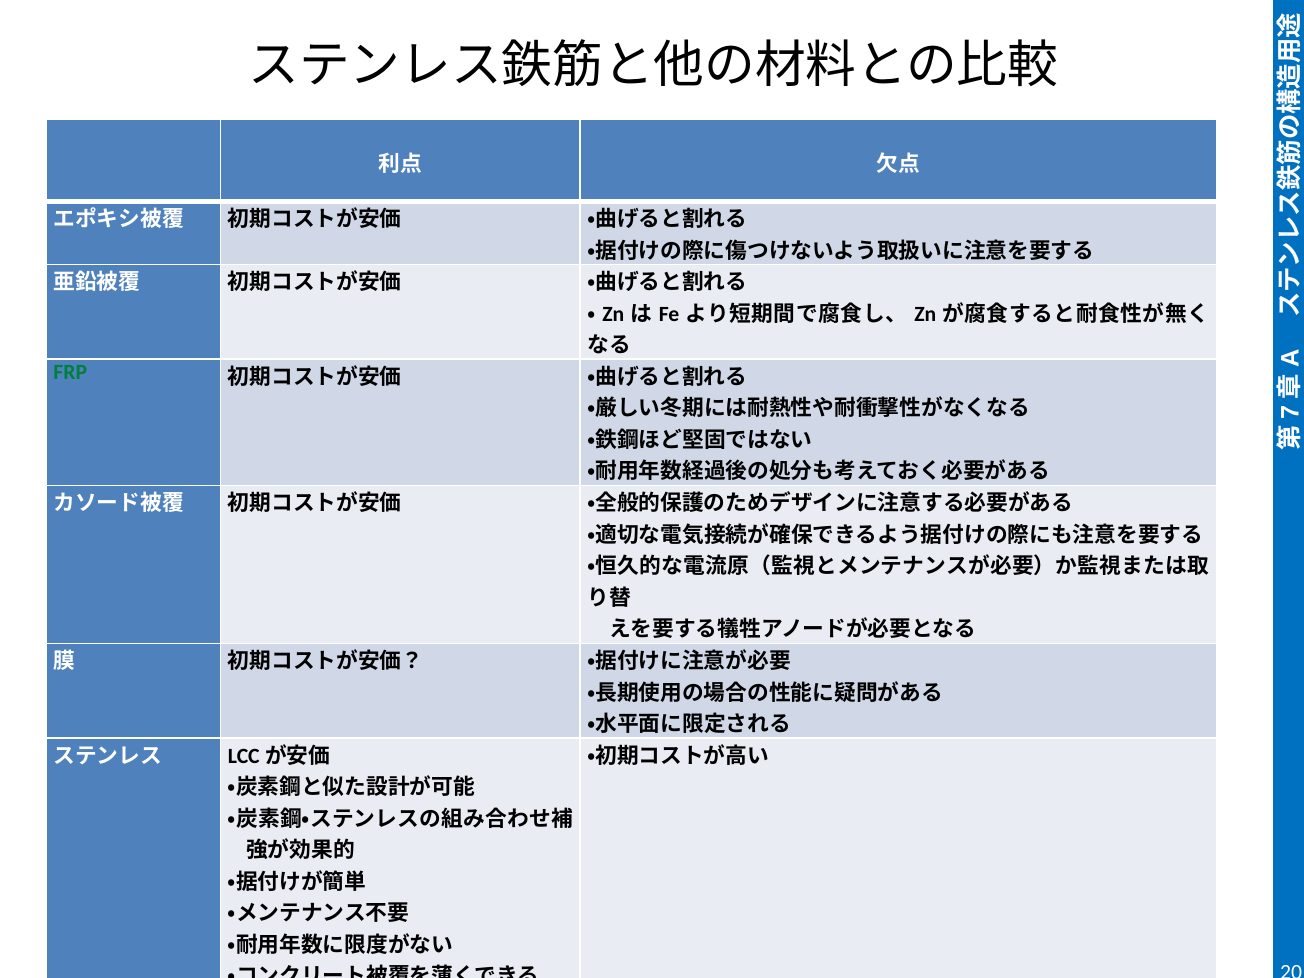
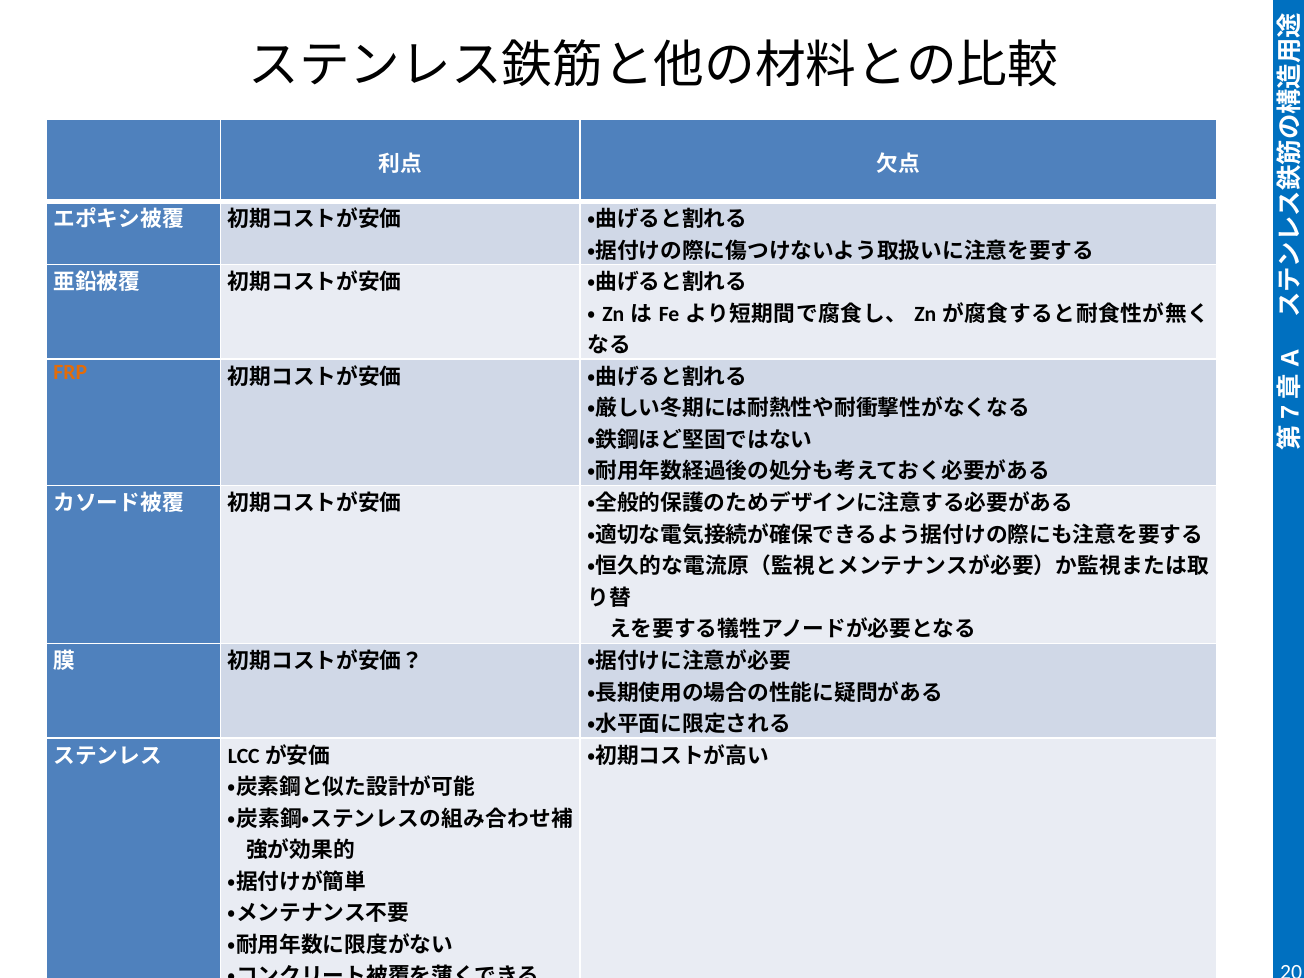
FRP colour: green -> orange
